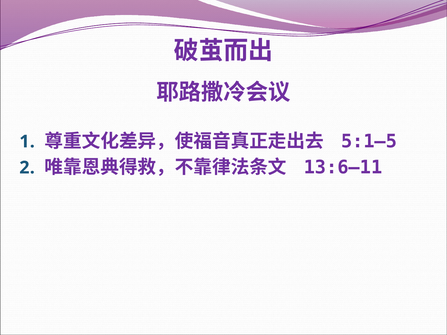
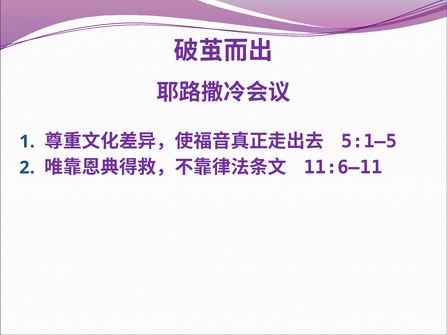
13:6–11: 13:6–11 -> 11:6–11
